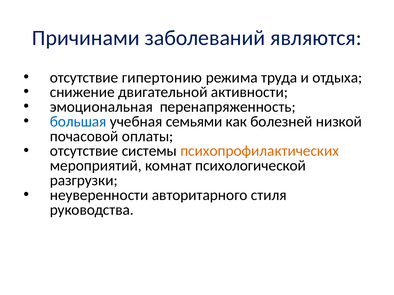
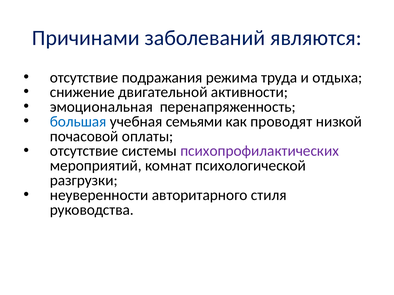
гипертонию: гипертонию -> подражания
болезней: болезней -> проводят
психопрофилактических colour: orange -> purple
